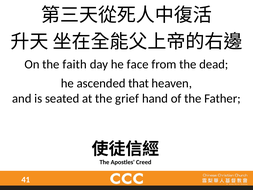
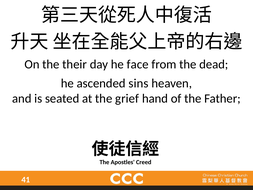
faith: faith -> their
that: that -> sins
